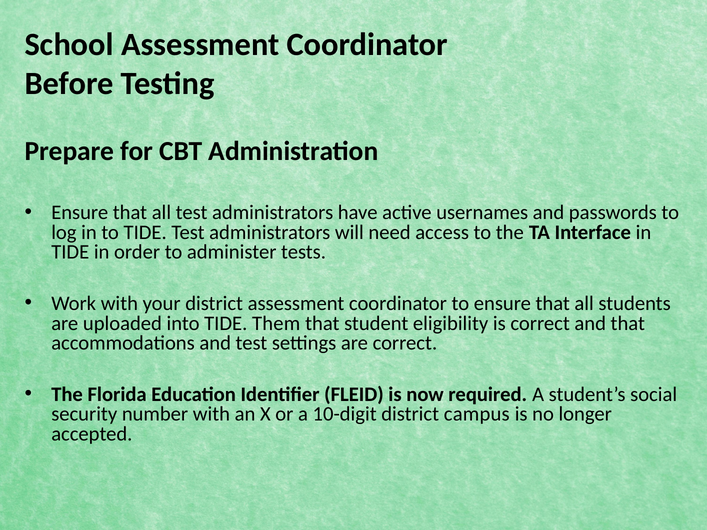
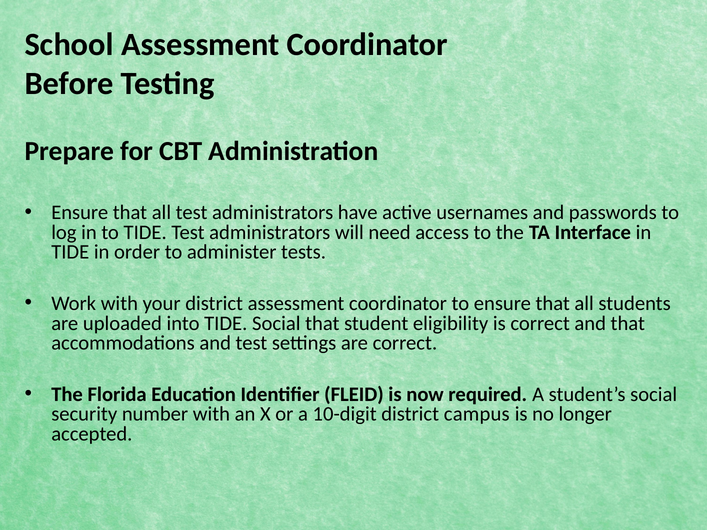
TIDE Them: Them -> Social
